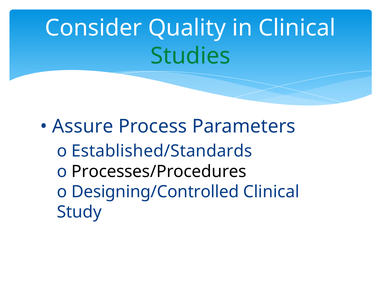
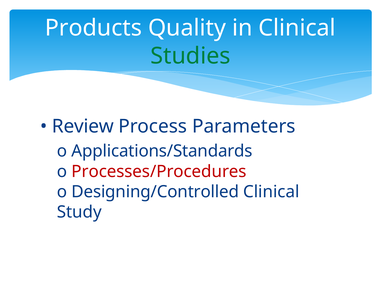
Consider: Consider -> Products
Assure: Assure -> Review
Established/Standards: Established/Standards -> Applications/Standards
Processes/Procedures colour: black -> red
